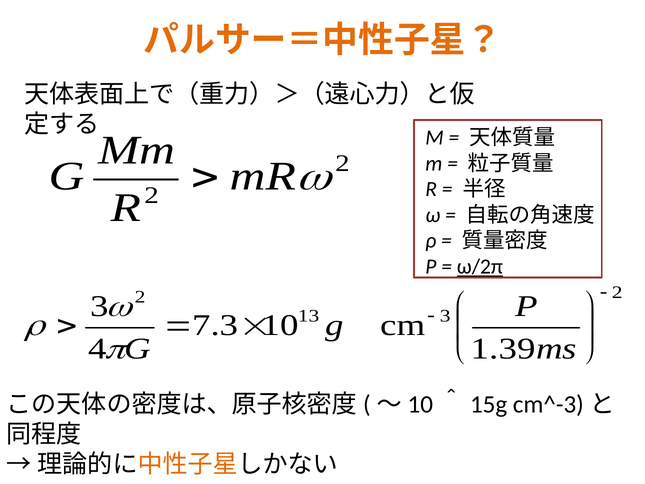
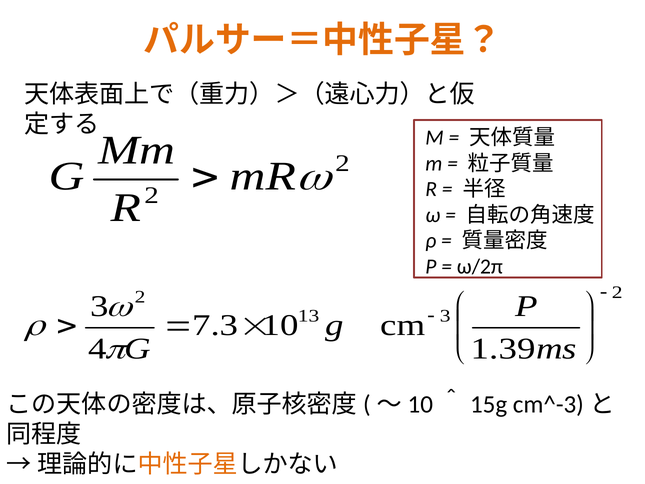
ω/2π underline: present -> none
